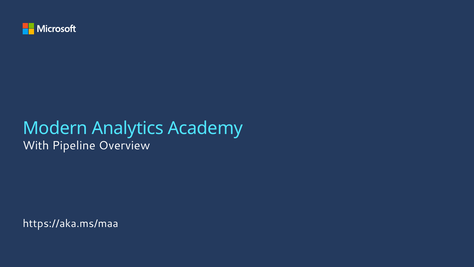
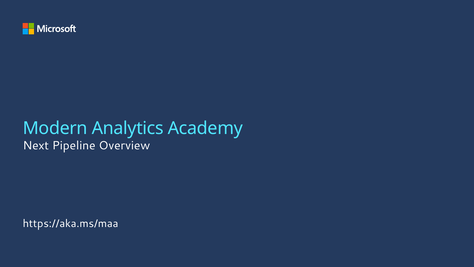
With: With -> Next
